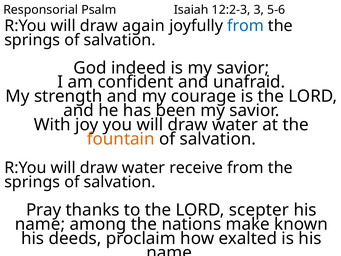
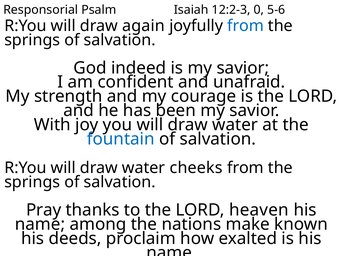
3: 3 -> 0
fountain colour: orange -> blue
receive: receive -> cheeks
scepter: scepter -> heaven
